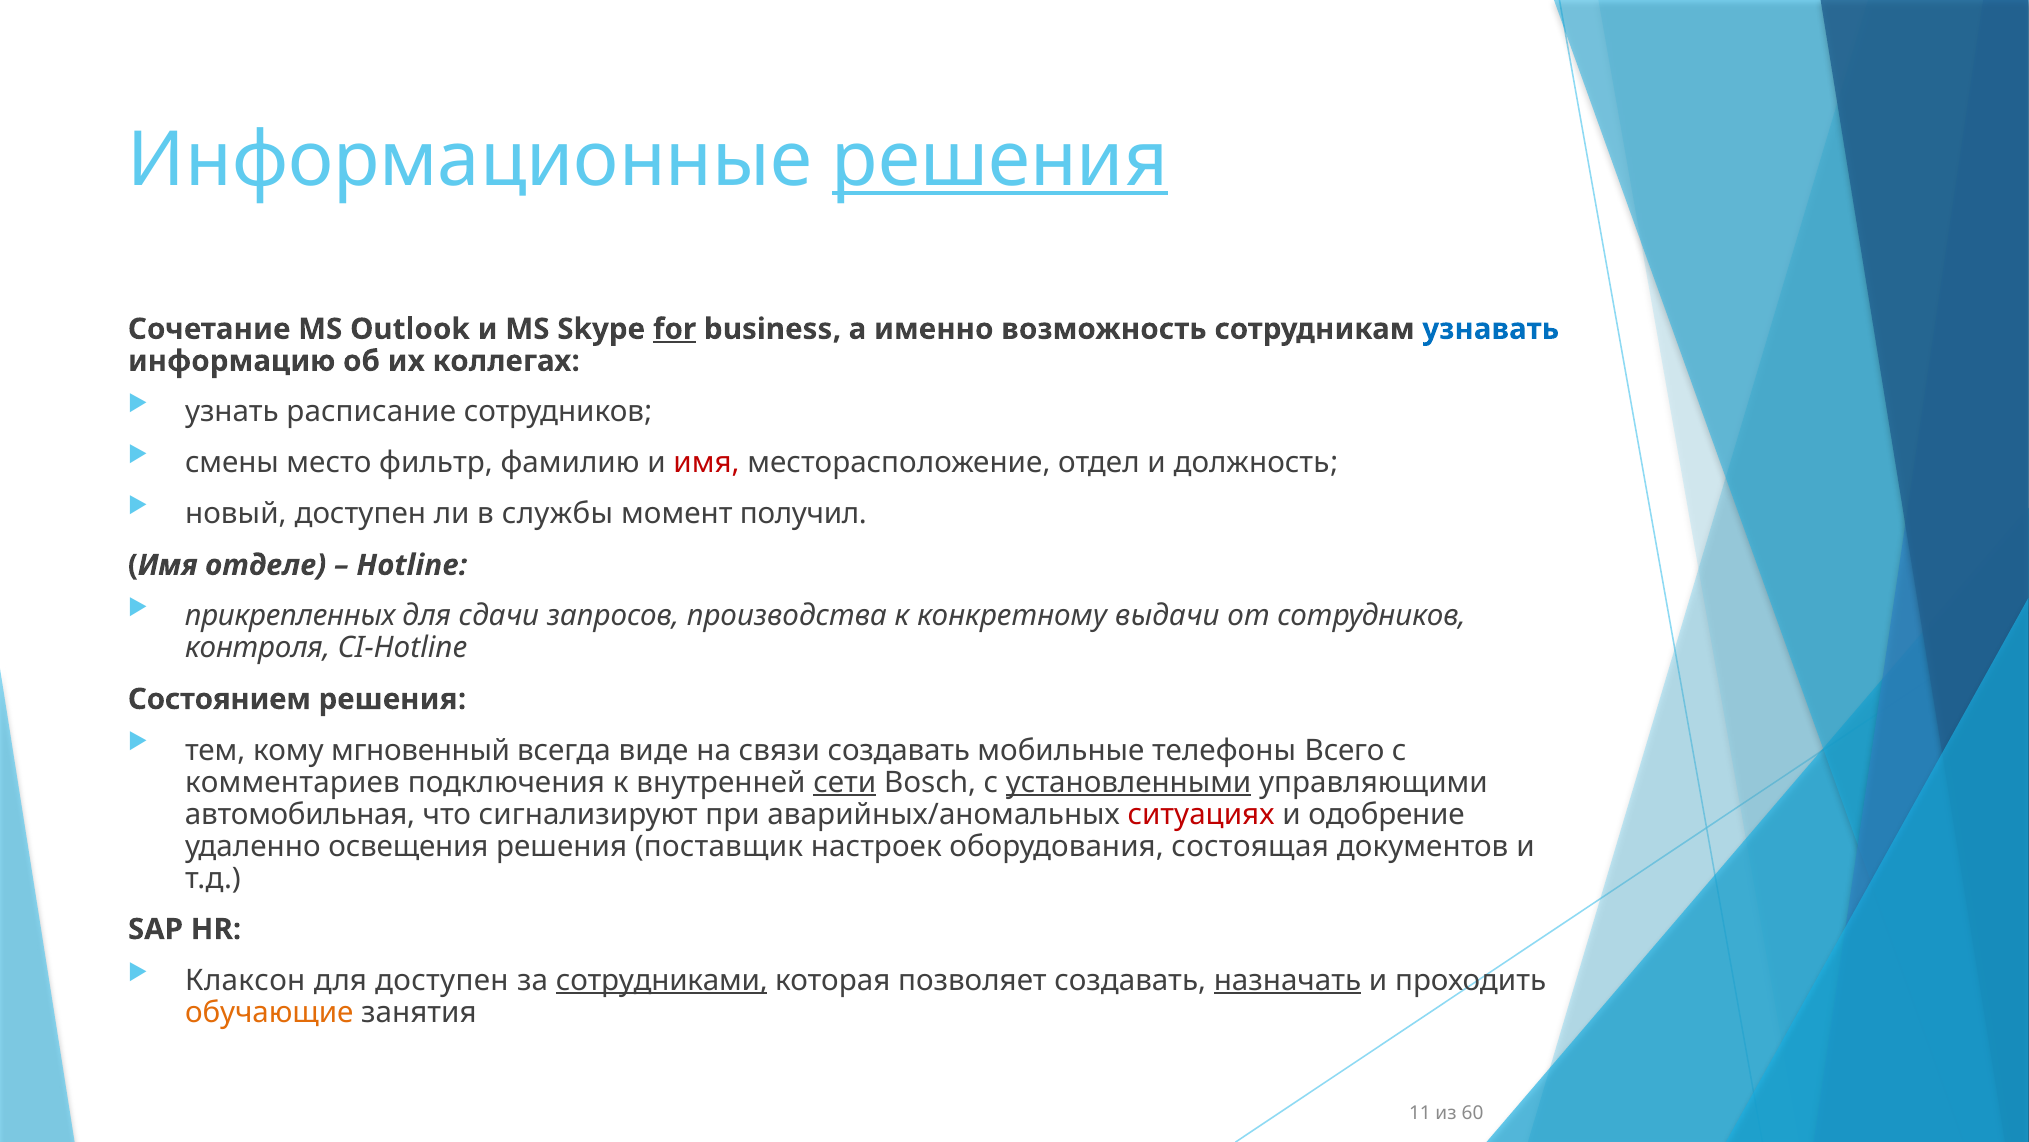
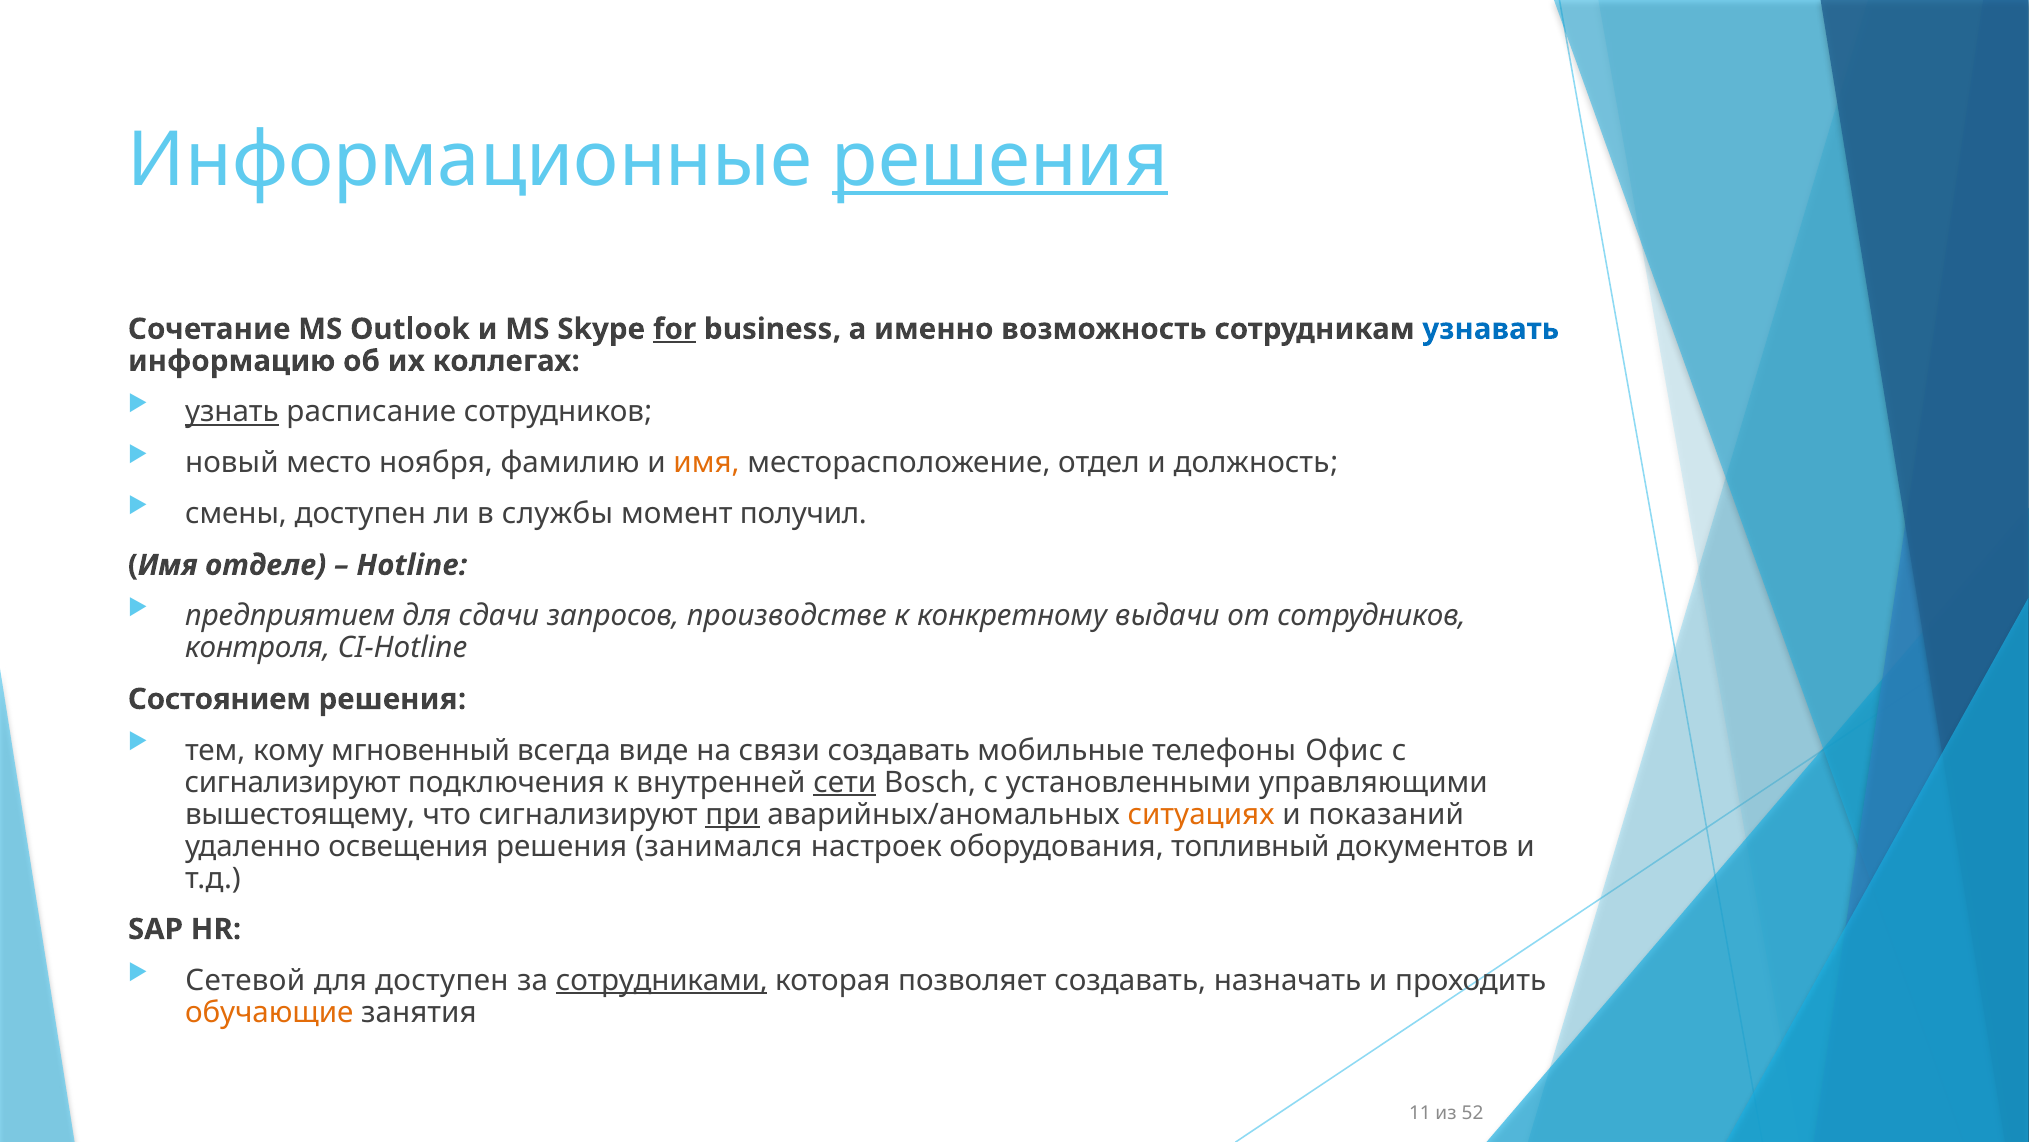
узнать underline: none -> present
смены: смены -> новый
фильтр: фильтр -> ноября
имя at (707, 463) colour: red -> orange
новый: новый -> смены
прикрепленных: прикрепленных -> предприятием
производства: производства -> производстве
Всего: Всего -> Офис
комментариев at (292, 782): комментариев -> сигнализируют
установленными underline: present -> none
автомобильная: автомобильная -> вышестоящему
при underline: none -> present
ситуациях colour: red -> orange
одобрение: одобрение -> показаний
поставщик: поставщик -> занимался
состоящая: состоящая -> топливный
Клаксон: Клаксон -> Сетевой
назначать underline: present -> none
60: 60 -> 52
